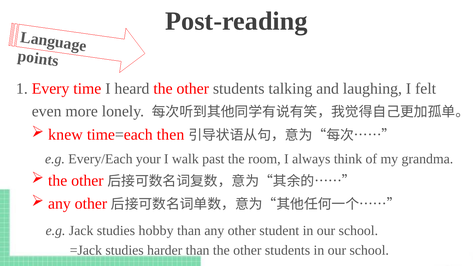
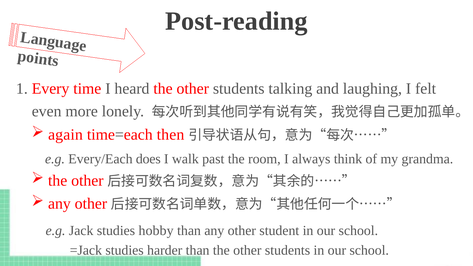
knew: knew -> again
your: your -> does
